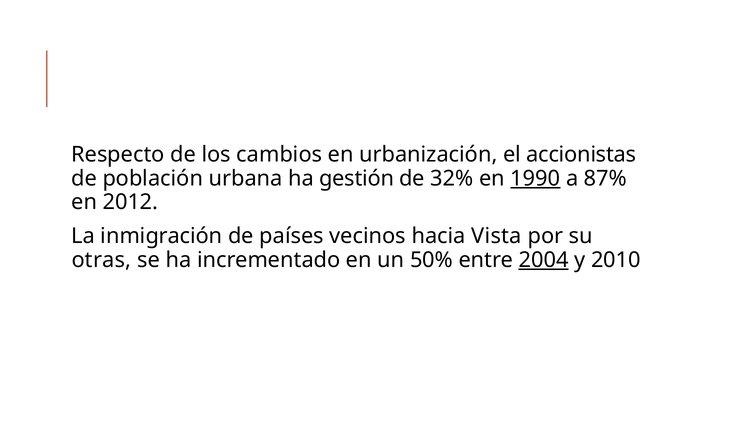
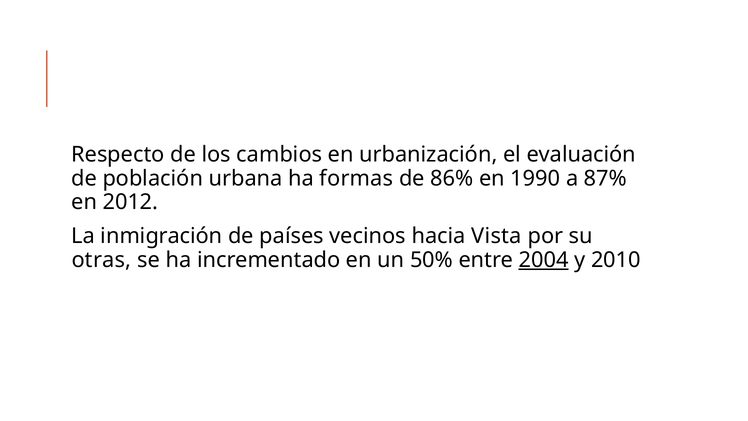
accionistas: accionistas -> evaluación
gestión: gestión -> formas
32%: 32% -> 86%
1990 underline: present -> none
